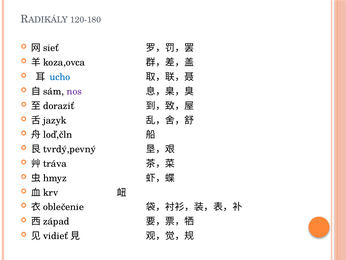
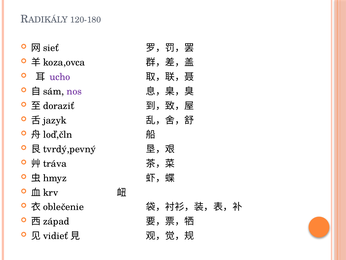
ucho colour: blue -> purple
